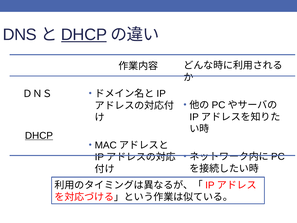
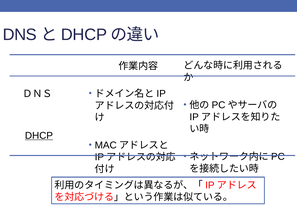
DHCP at (84, 35) underline: present -> none
